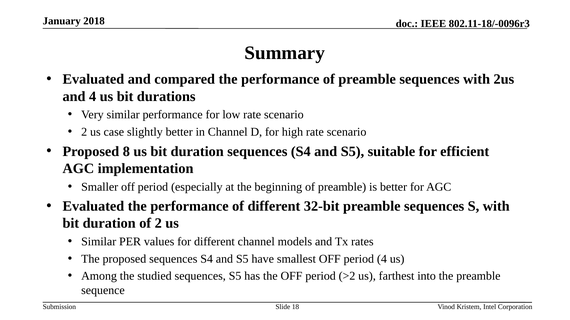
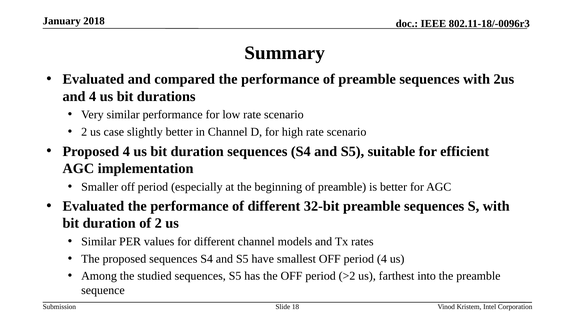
Proposed 8: 8 -> 4
